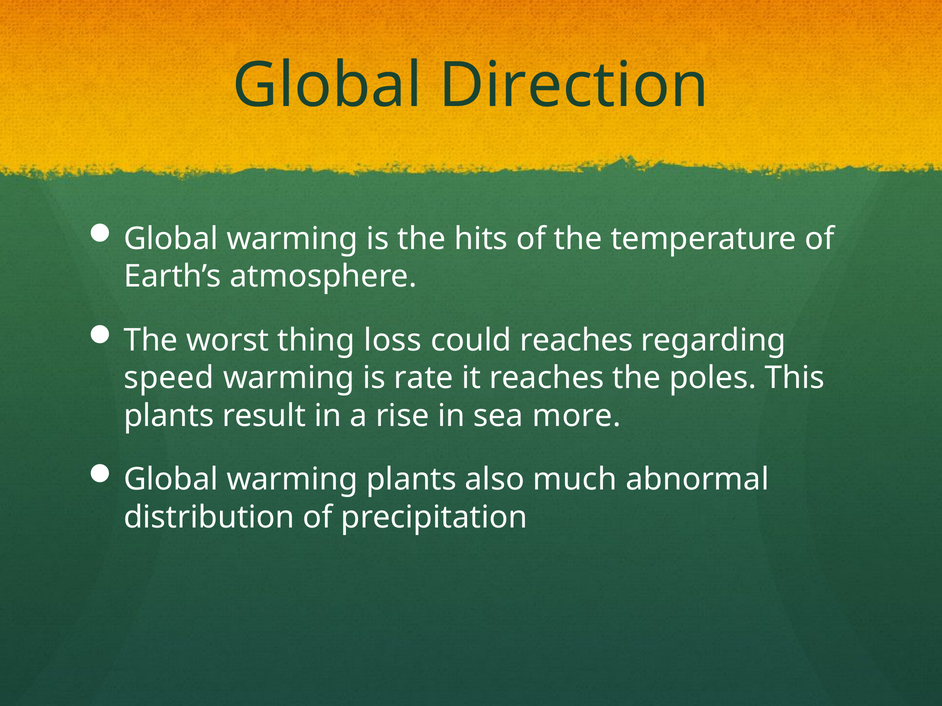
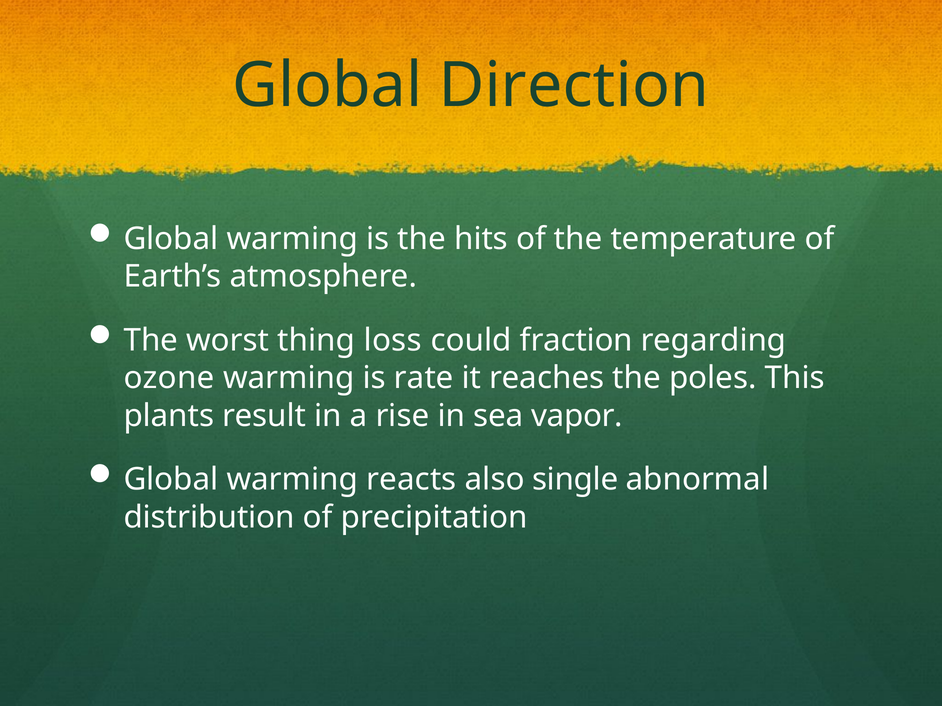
could reaches: reaches -> fraction
speed: speed -> ozone
more: more -> vapor
warming plants: plants -> reacts
much: much -> single
